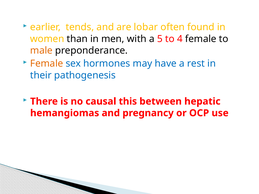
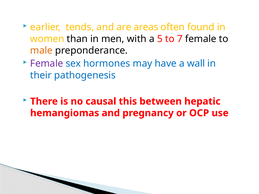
lobar: lobar -> areas
4: 4 -> 7
Female at (47, 64) colour: orange -> purple
rest: rest -> wall
